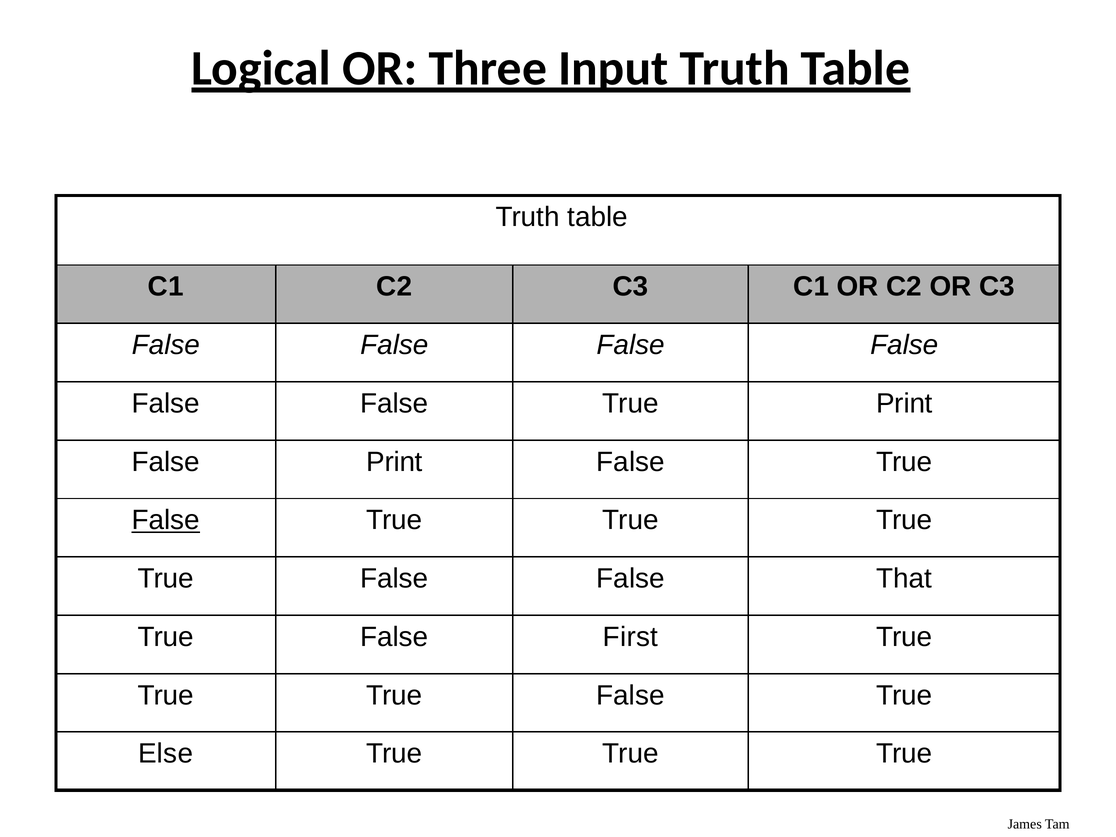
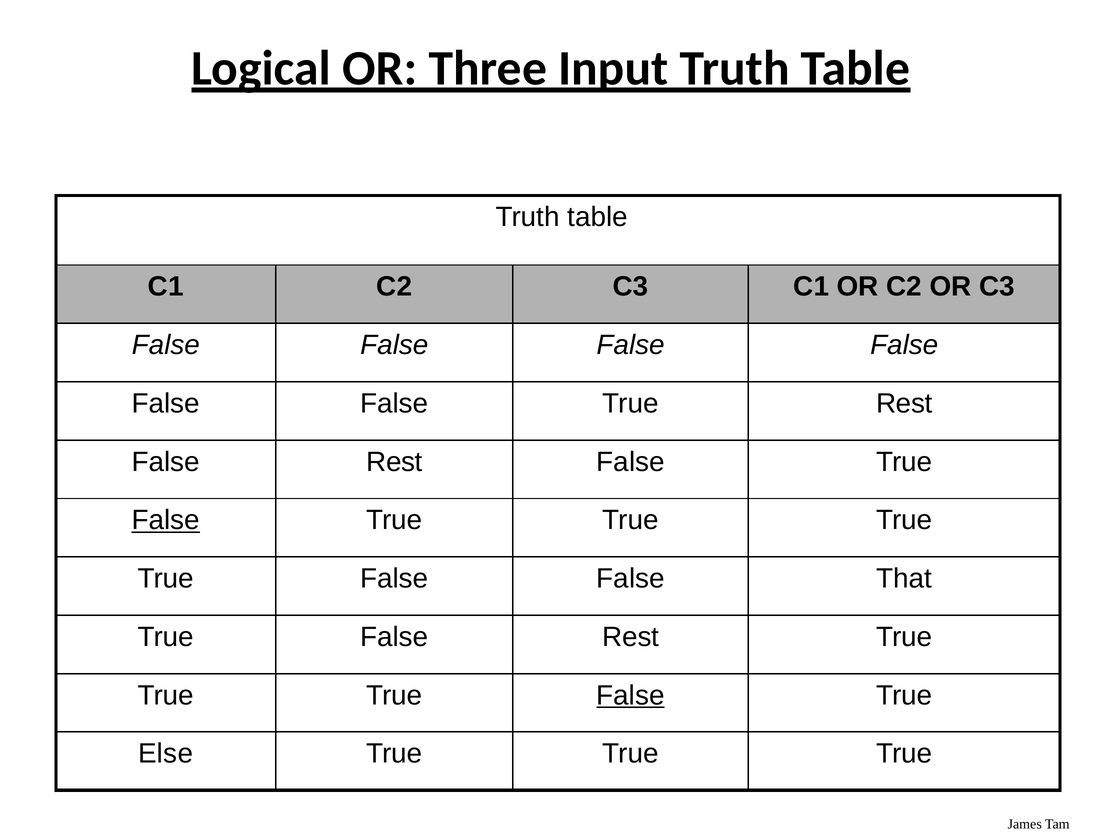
True Print: Print -> Rest
Print at (394, 462): Print -> Rest
True False First: First -> Rest
False at (631, 695) underline: none -> present
